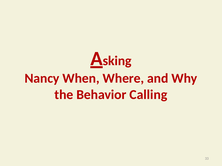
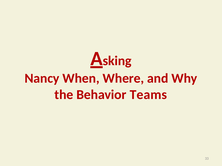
Calling: Calling -> Teams
